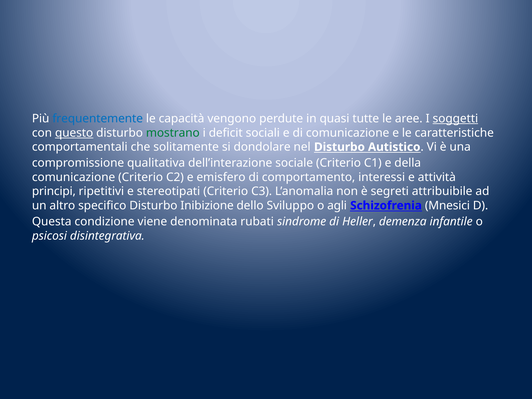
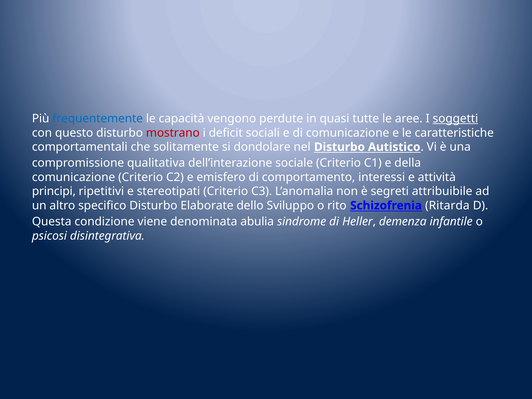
questo underline: present -> none
mostrano colour: green -> red
Inibizione: Inibizione -> Elaborate
agli: agli -> rito
Mnesici: Mnesici -> Ritarda
rubati: rubati -> abulia
